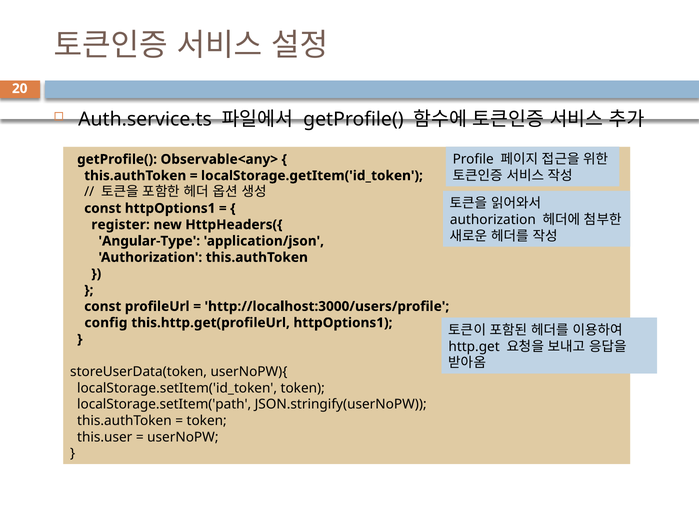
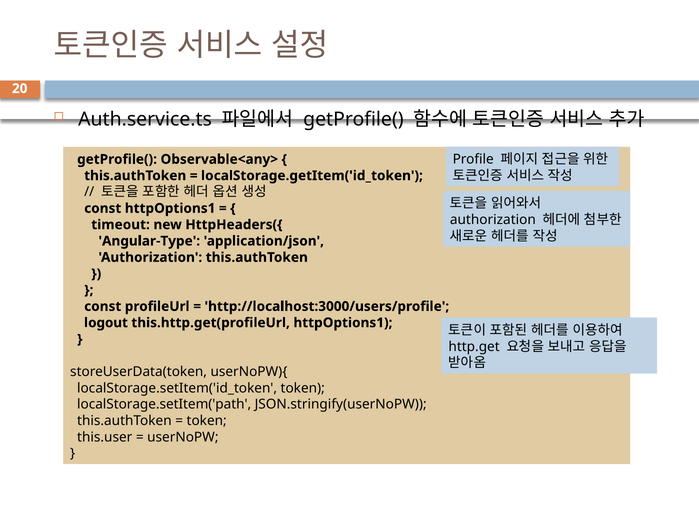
register: register -> timeout
config: config -> logout
